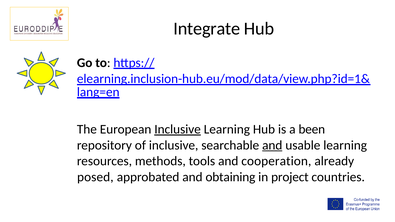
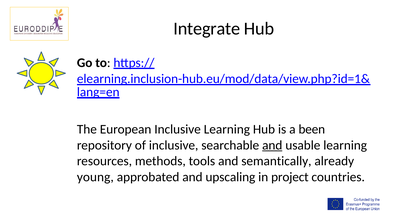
Inclusive at (178, 129) underline: present -> none
cooperation: cooperation -> semantically
posed: posed -> young
obtaining: obtaining -> upscaling
